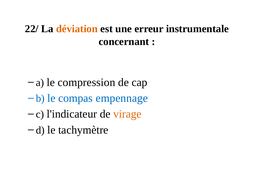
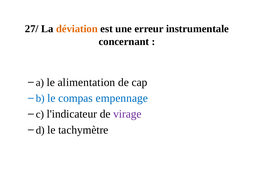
22/: 22/ -> 27/
compression: compression -> alimentation
virage colour: orange -> purple
